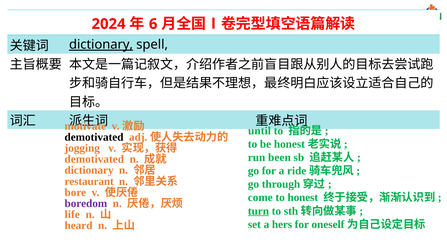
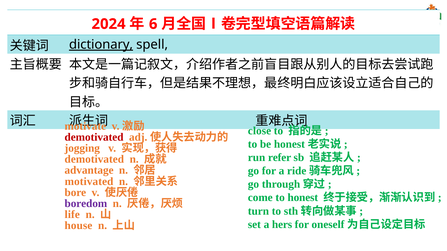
until: until -> close
demotivated at (94, 137) colour: black -> red
been: been -> refer
dictionary at (89, 171): dictionary -> advantage
restaurant: restaurant -> motivated
turn underline: present -> none
heard: heard -> house
